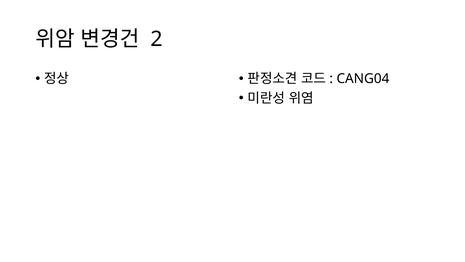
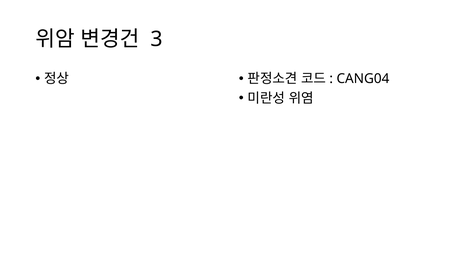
2: 2 -> 3
